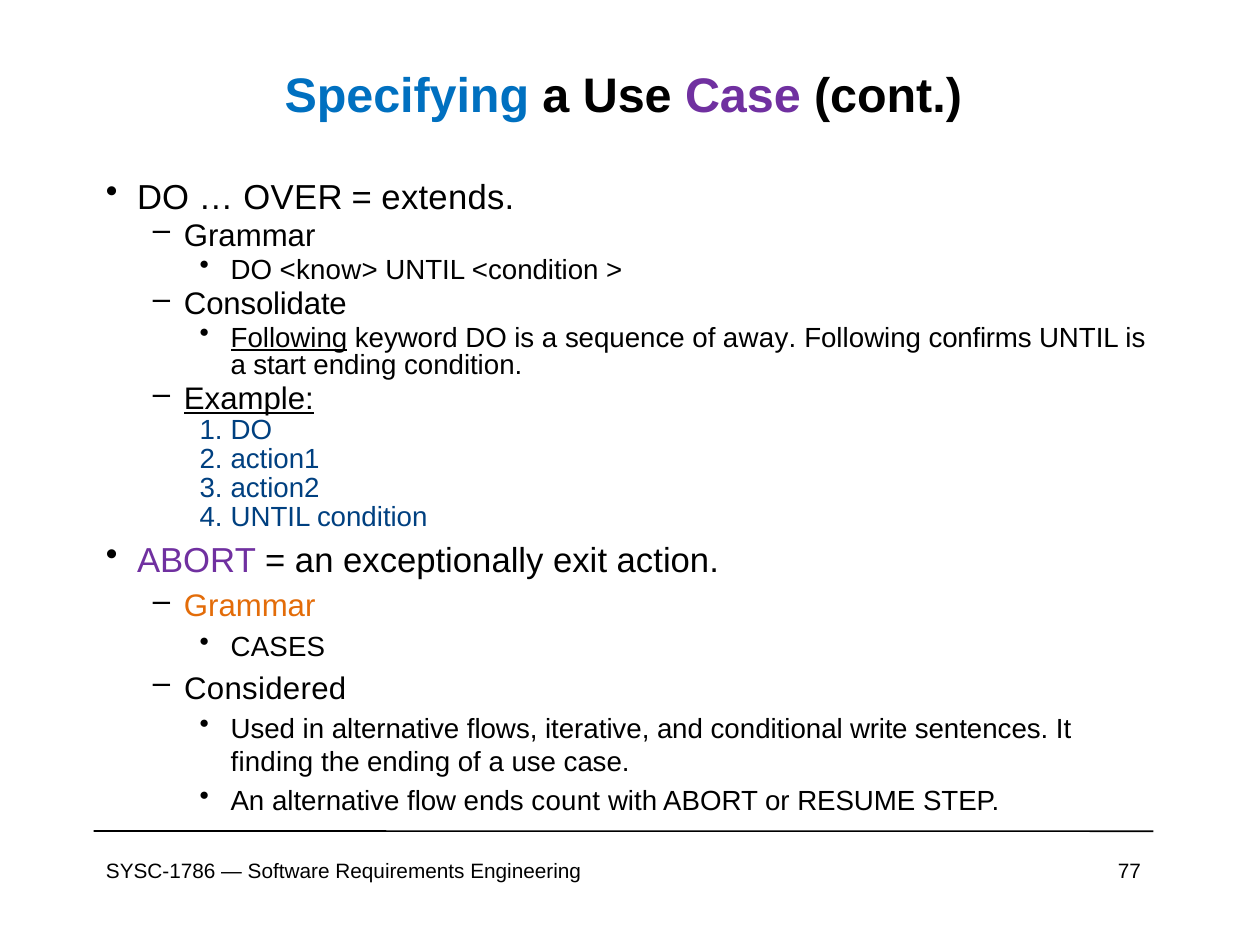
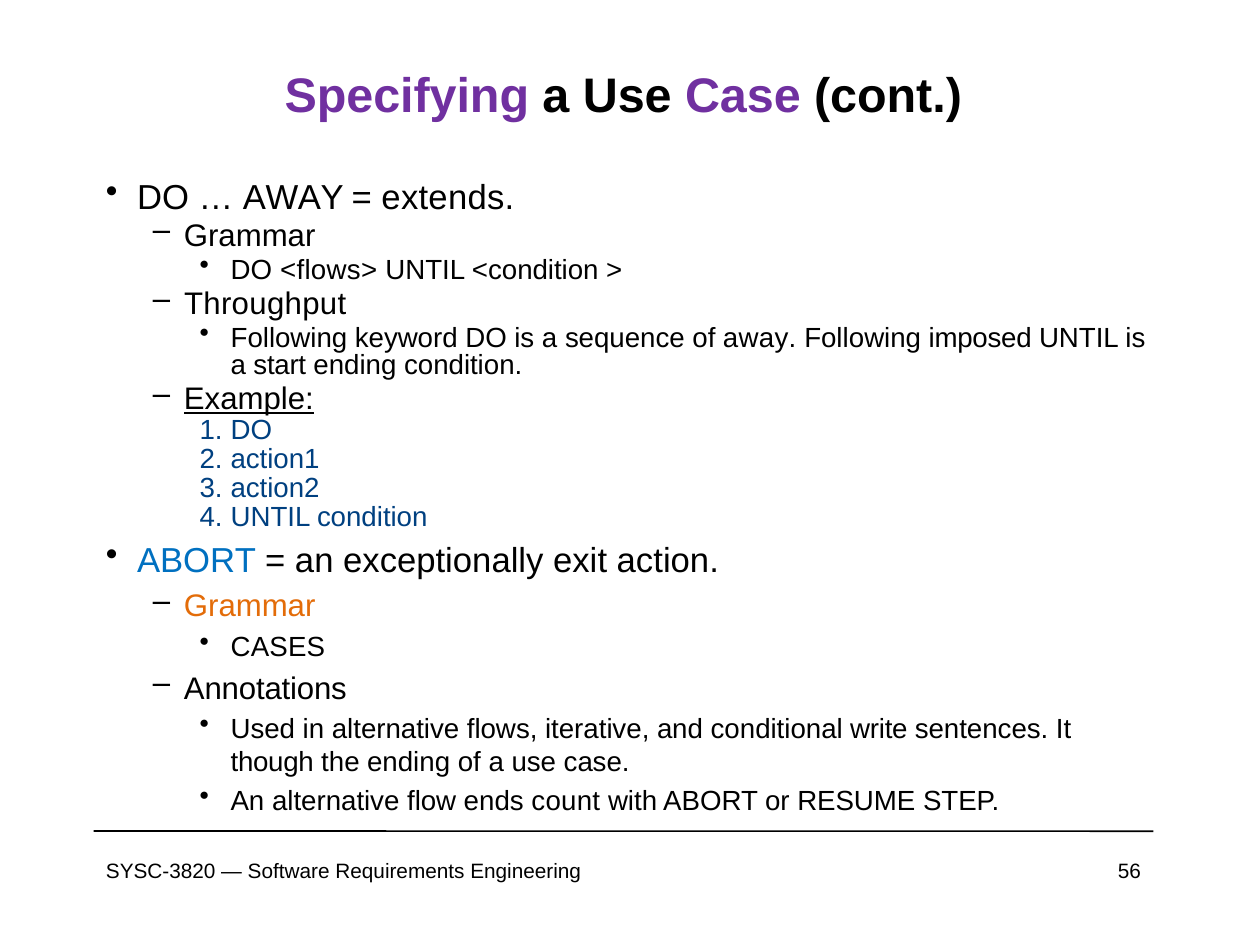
Specifying colour: blue -> purple
OVER at (293, 198): OVER -> AWAY
<know>: <know> -> <flows>
Consolidate: Consolidate -> Throughput
Following at (289, 338) underline: present -> none
confirms: confirms -> imposed
ABORT at (197, 561) colour: purple -> blue
Considered: Considered -> Annotations
finding: finding -> though
SYSC-1786: SYSC-1786 -> SYSC-3820
77: 77 -> 56
